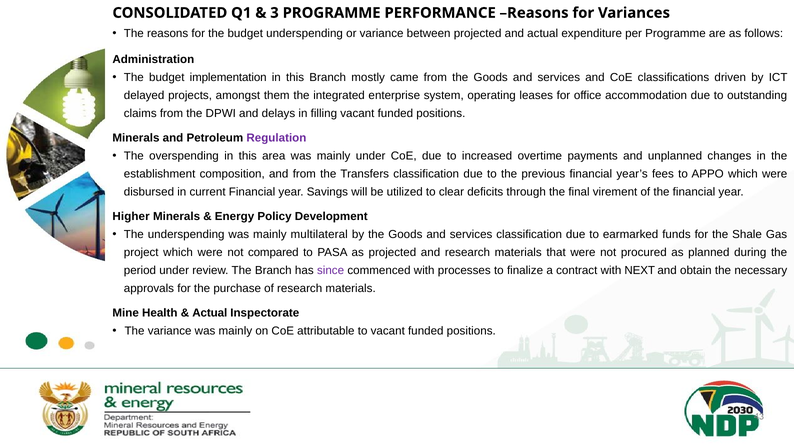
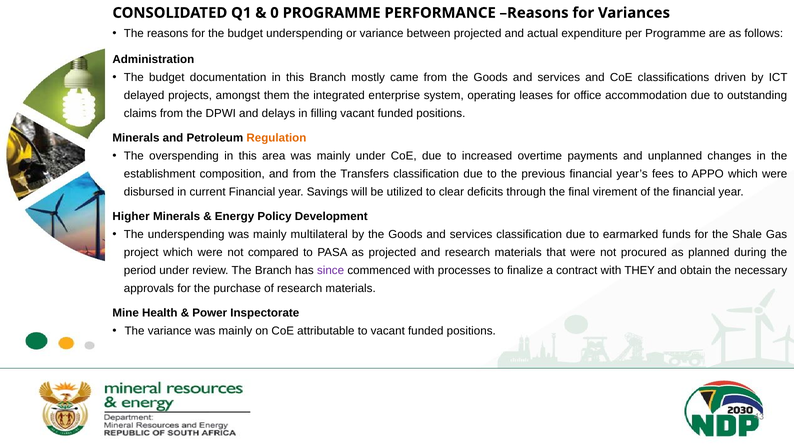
3: 3 -> 0
implementation: implementation -> documentation
Regulation colour: purple -> orange
NEXT: NEXT -> THEY
Actual at (210, 313): Actual -> Power
